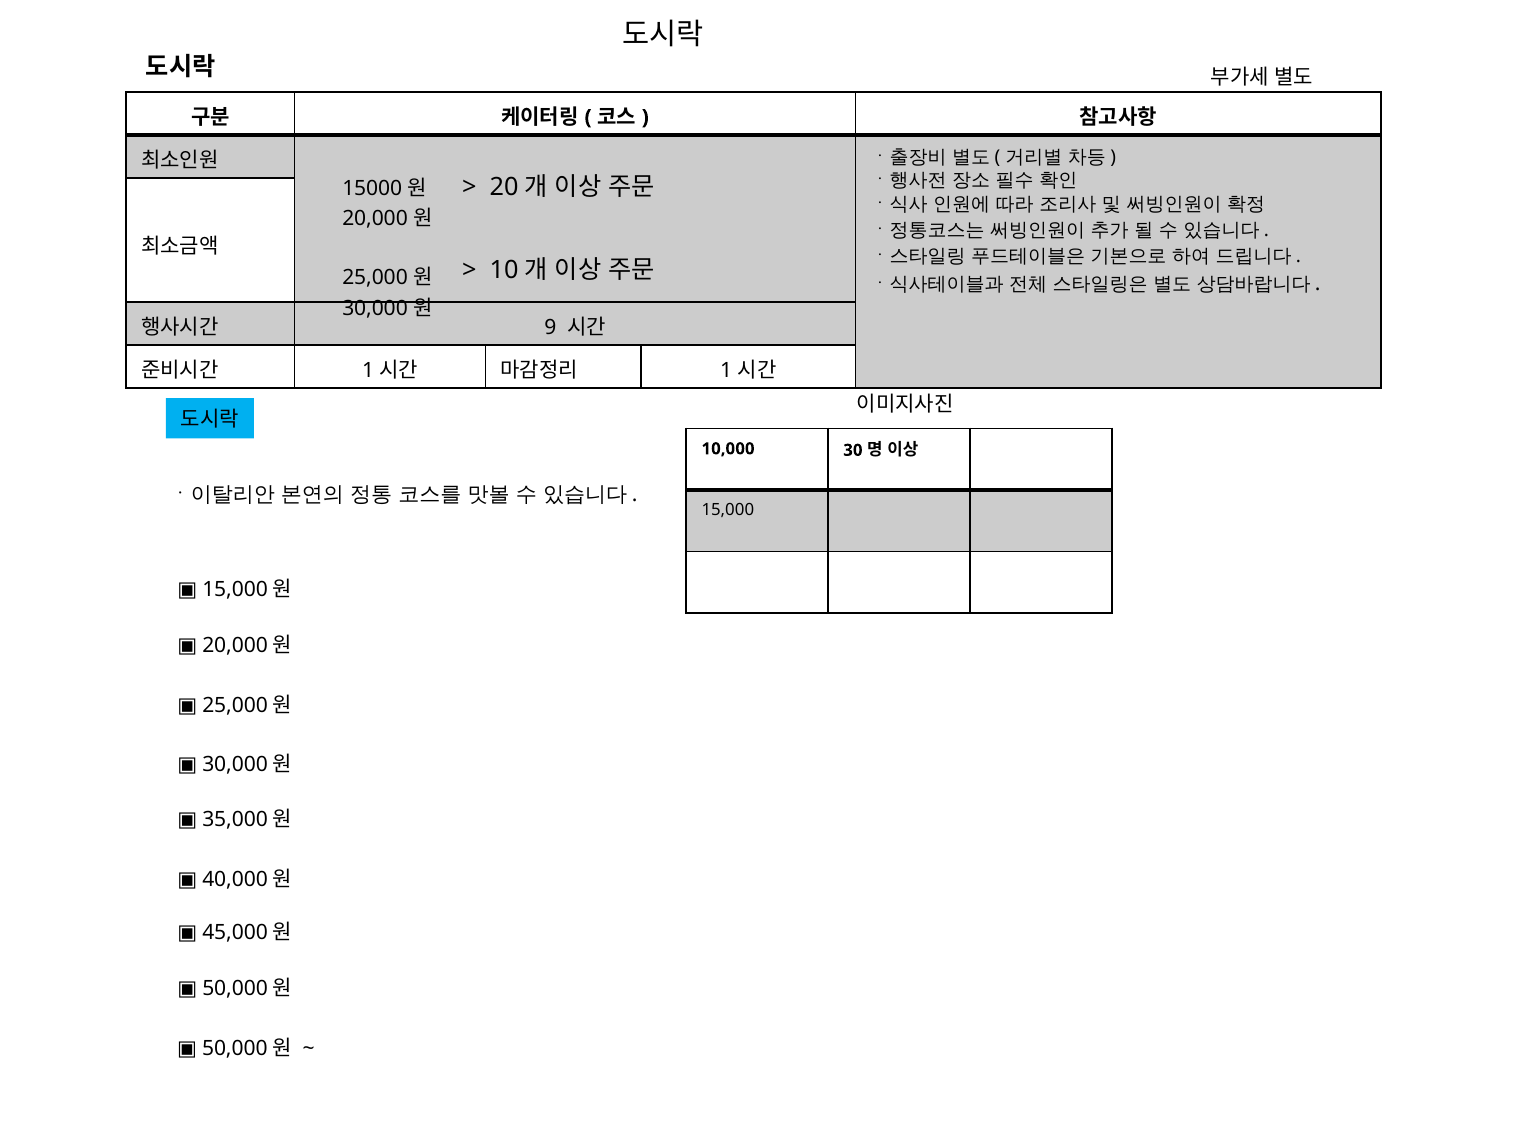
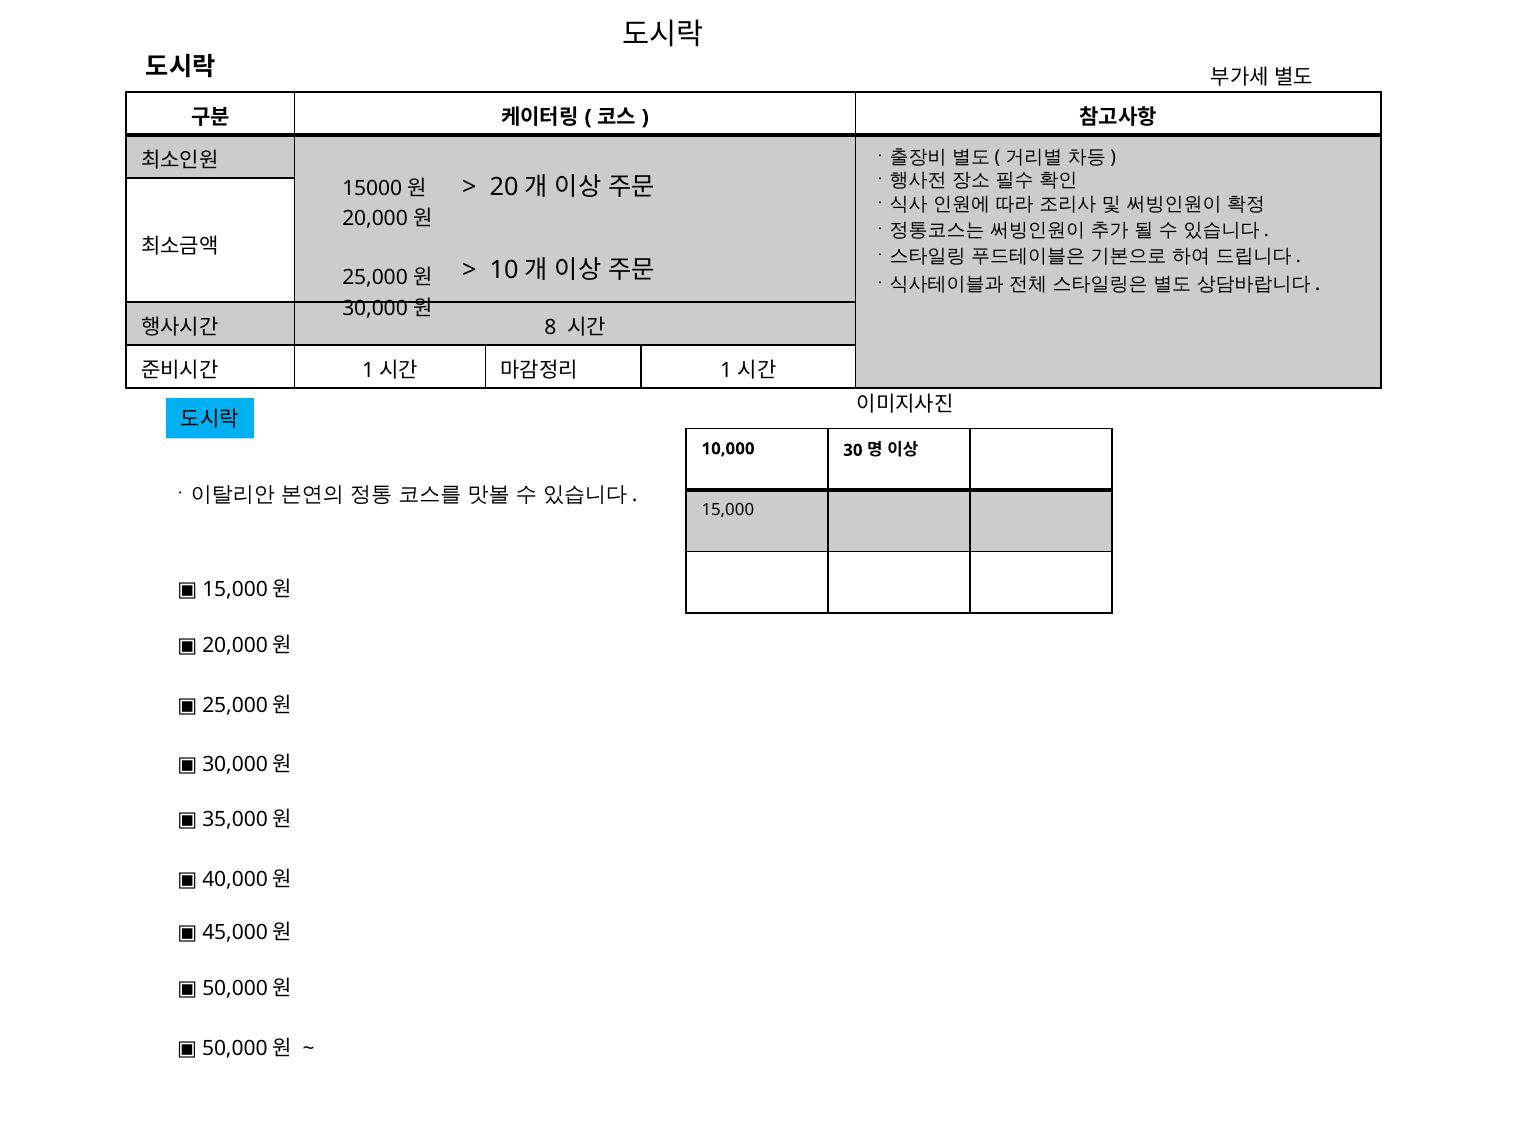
9: 9 -> 8
